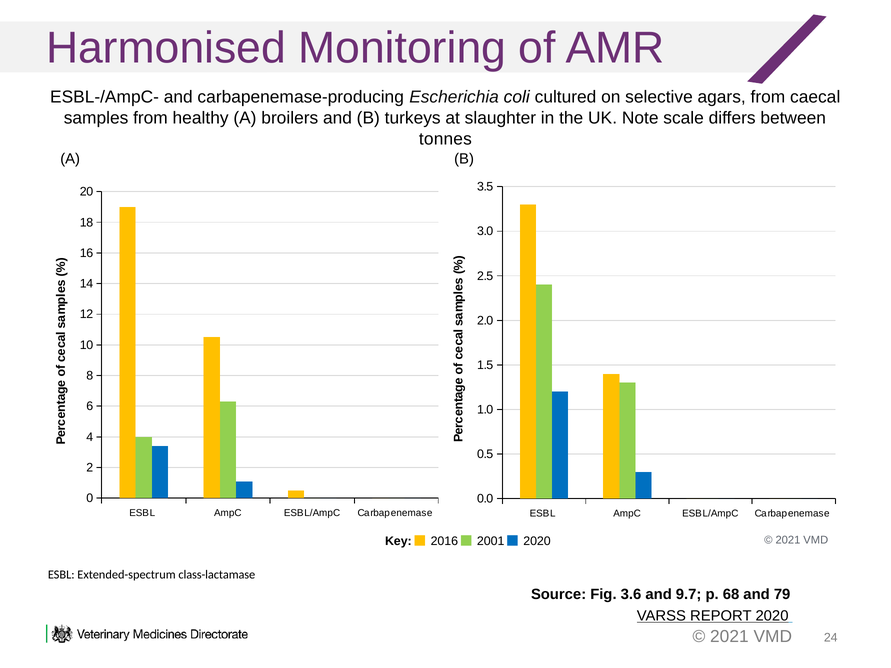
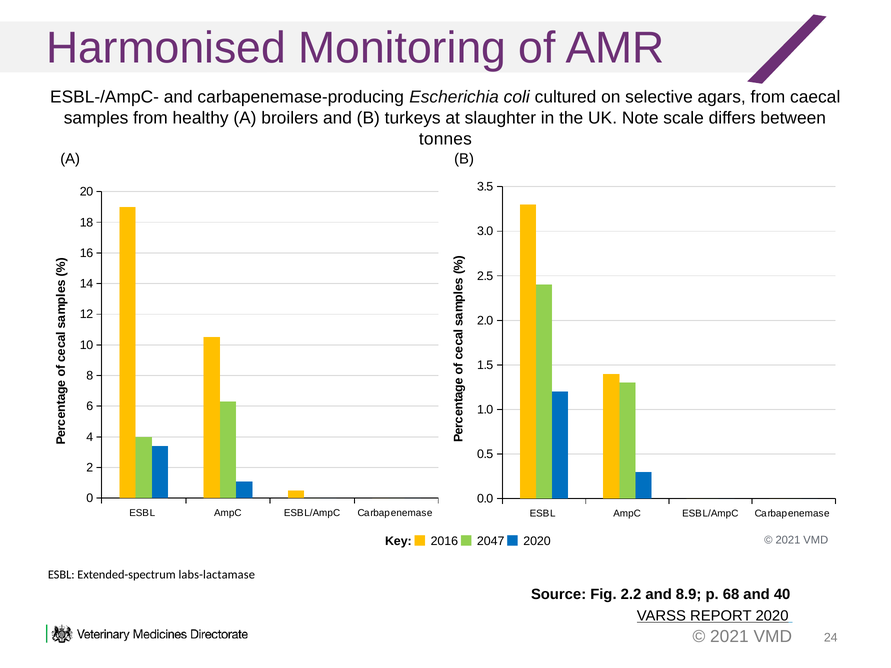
2001: 2001 -> 2047
class-lactamase: class-lactamase -> labs-lactamase
3.6: 3.6 -> 2.2
9.7: 9.7 -> 8.9
79: 79 -> 40
